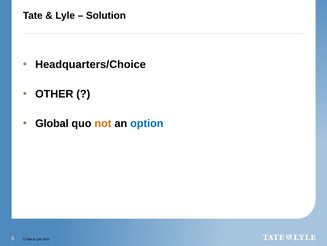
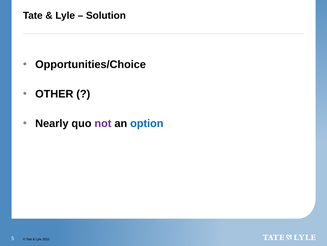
Headquarters/Choice: Headquarters/Choice -> Opportunities/Choice
Global: Global -> Nearly
not colour: orange -> purple
